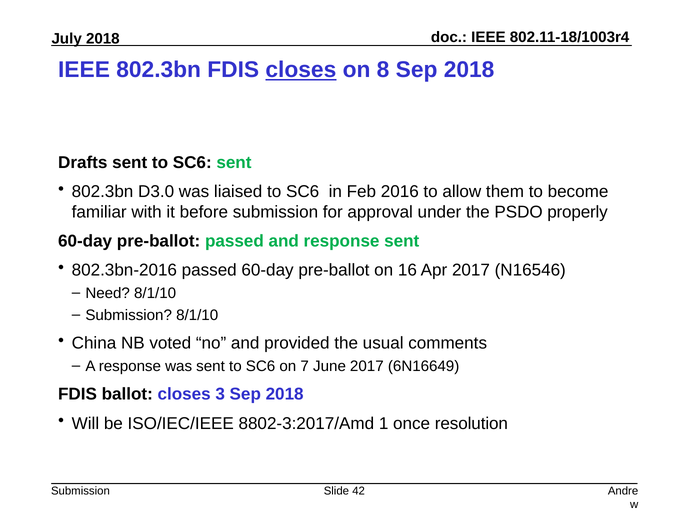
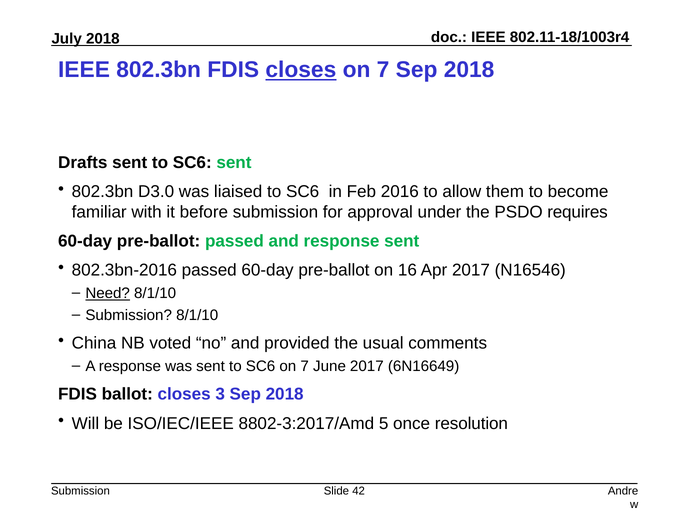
8 at (383, 70): 8 -> 7
properly: properly -> requires
Need underline: none -> present
1: 1 -> 5
